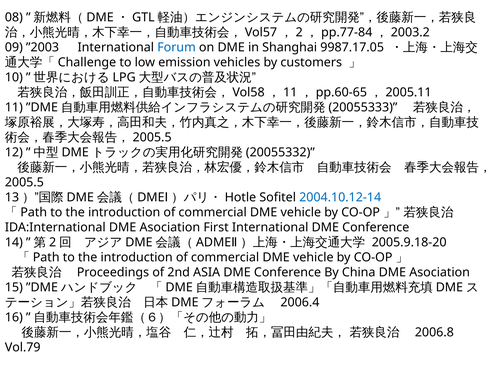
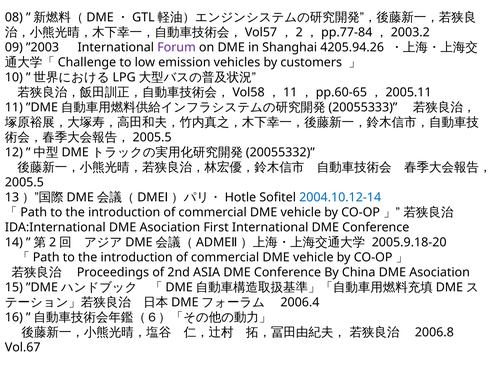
Forum colour: blue -> purple
9987.17.05: 9987.17.05 -> 4205.94.26
Vol.79: Vol.79 -> Vol.67
